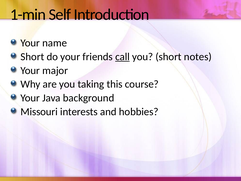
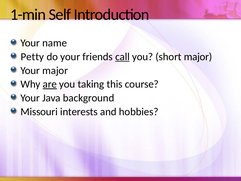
Short at (32, 57): Short -> Petty
short notes: notes -> major
are underline: none -> present
